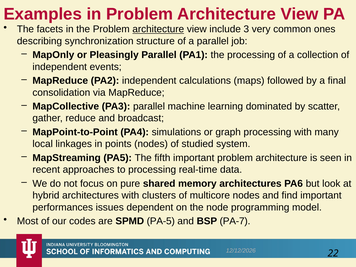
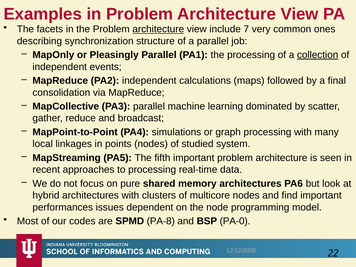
3: 3 -> 7
collection underline: none -> present
PA-5: PA-5 -> PA-8
PA-7: PA-7 -> PA-0
